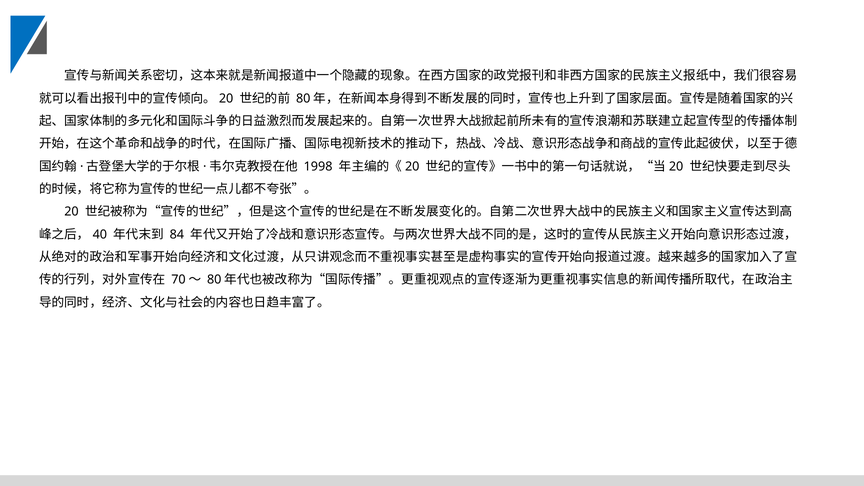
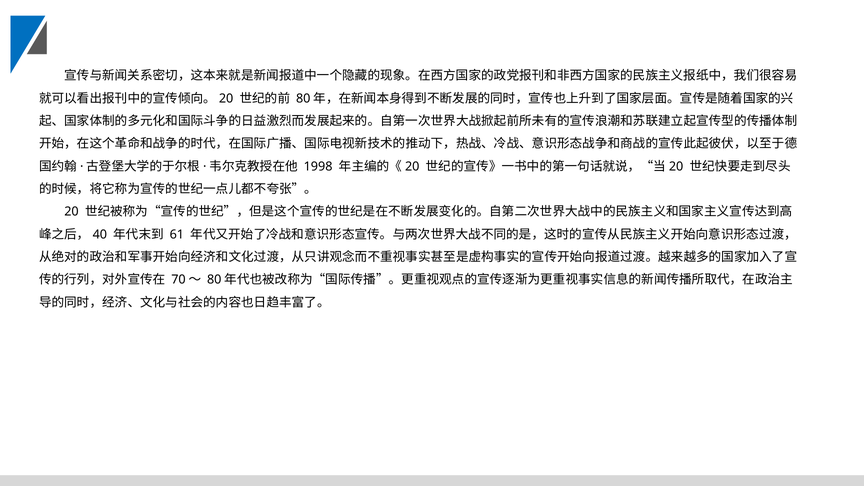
84: 84 -> 61
